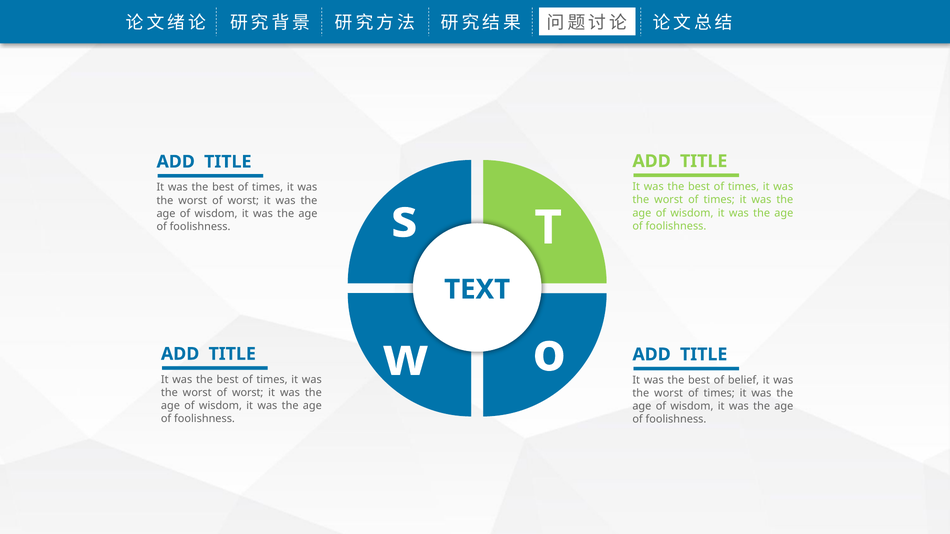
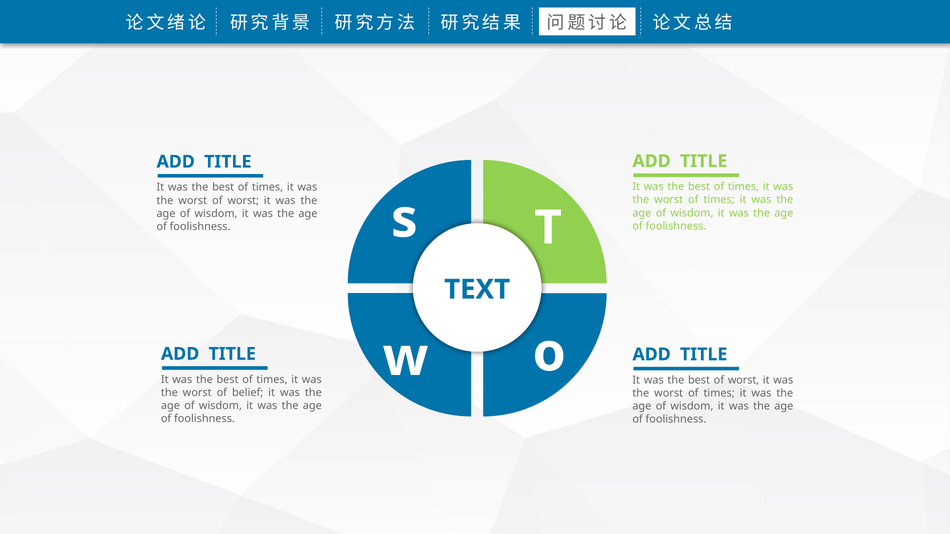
best of belief: belief -> worst
worst at (248, 393): worst -> belief
